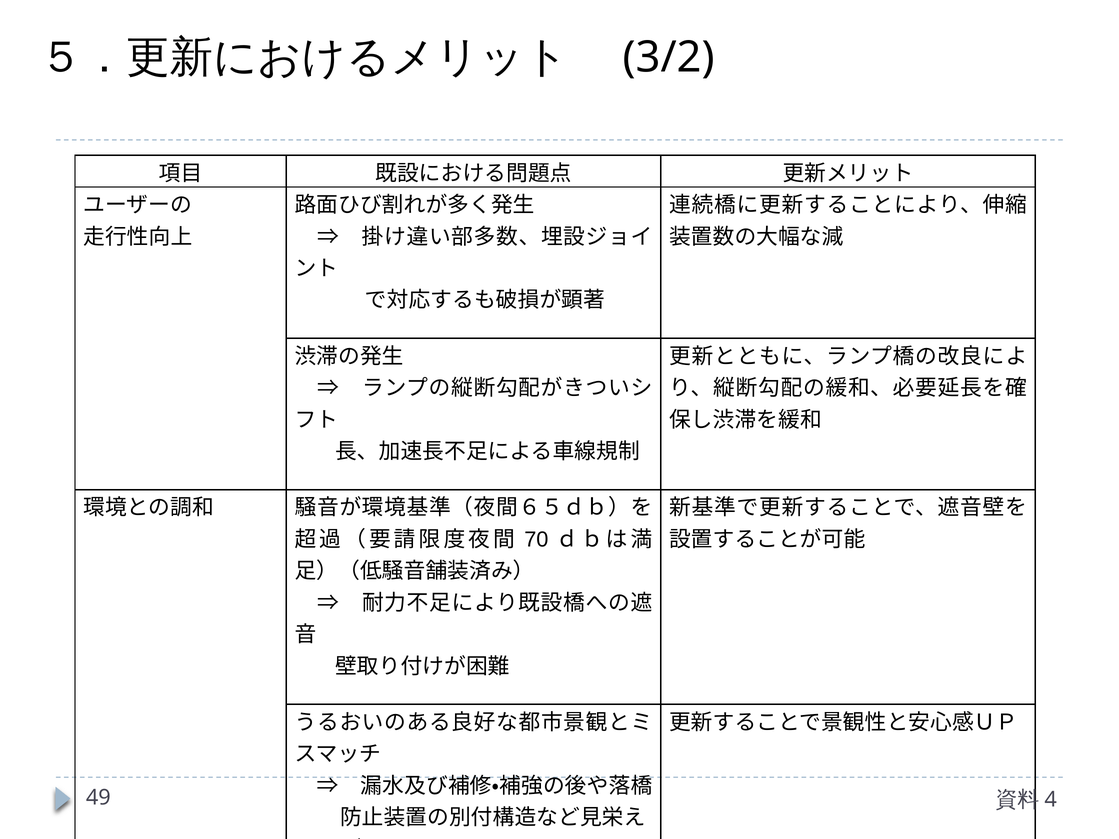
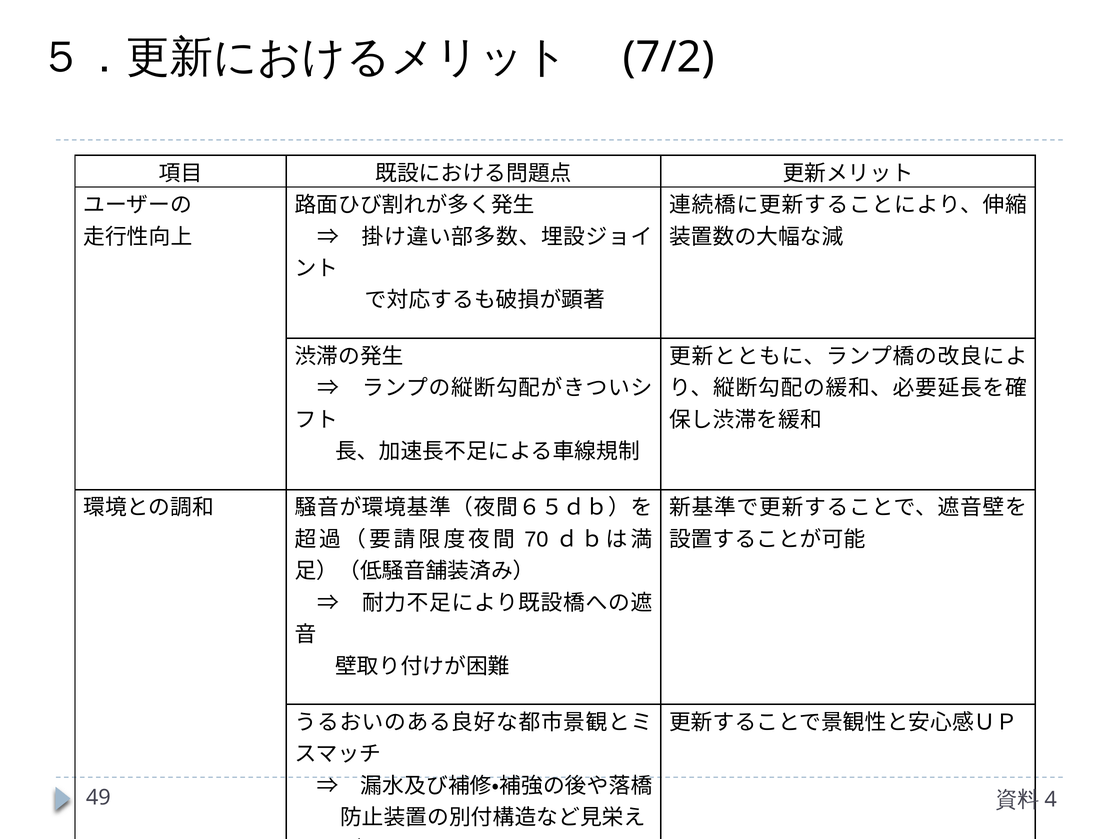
3/2: 3/2 -> 7/2
